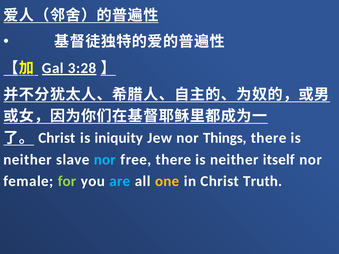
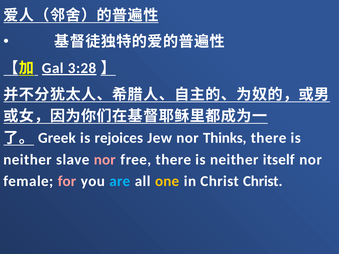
Christ at (57, 138): Christ -> Greek
iniquity: iniquity -> rejoices
Things: Things -> Thinks
nor at (105, 160) colour: light blue -> pink
for colour: light green -> pink
Christ Truth: Truth -> Christ
